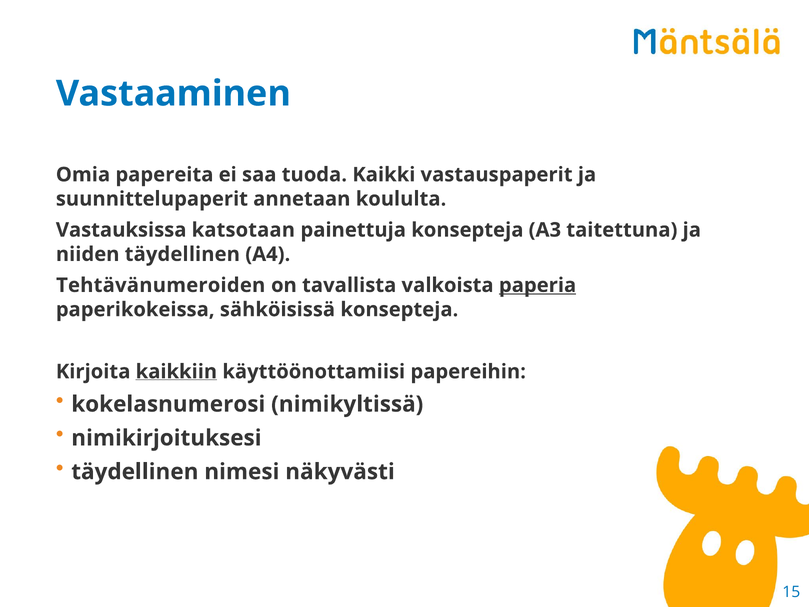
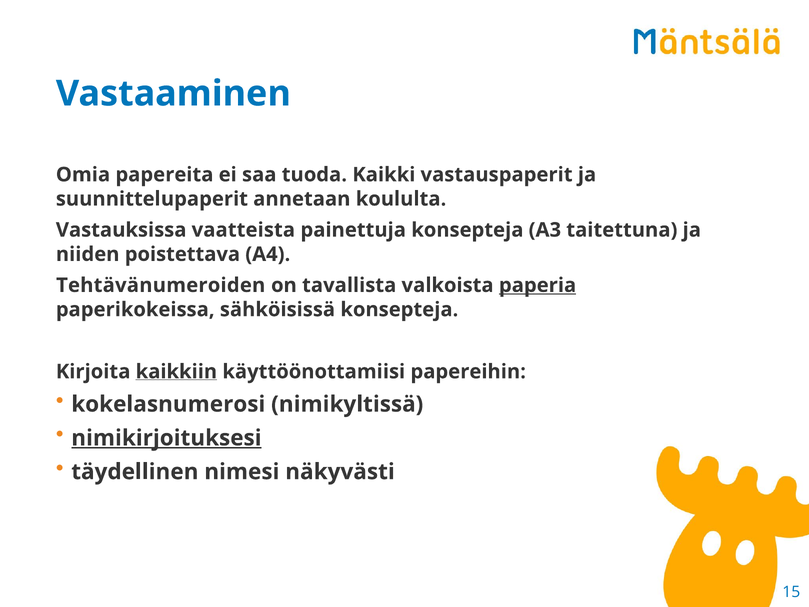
katsotaan: katsotaan -> vaatteista
niiden täydellinen: täydellinen -> poistettava
nimikirjoituksesi underline: none -> present
